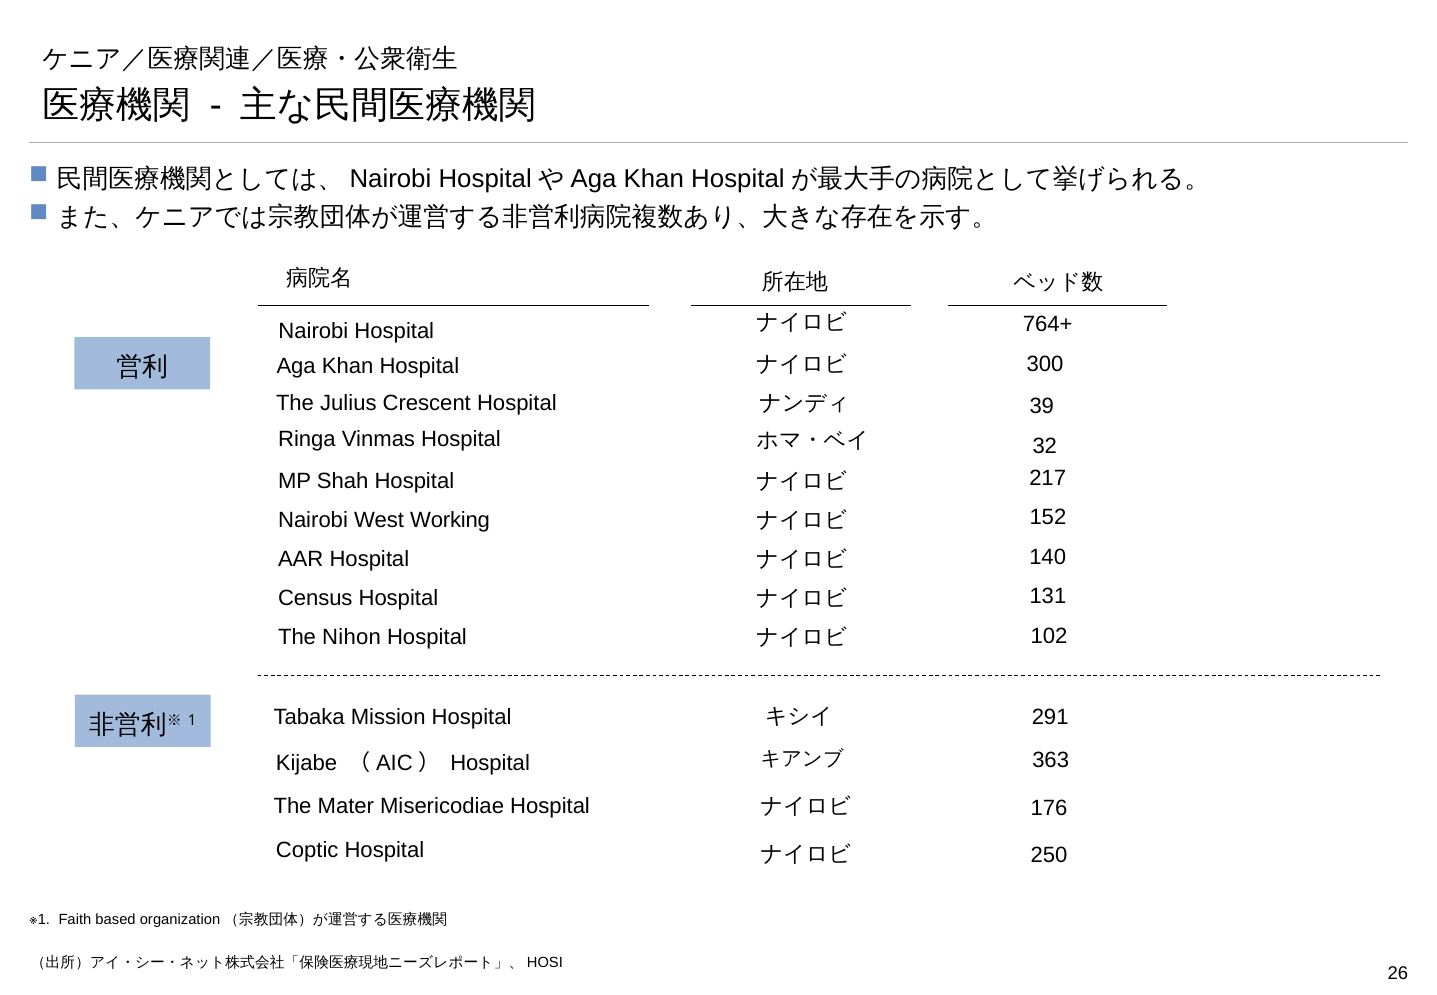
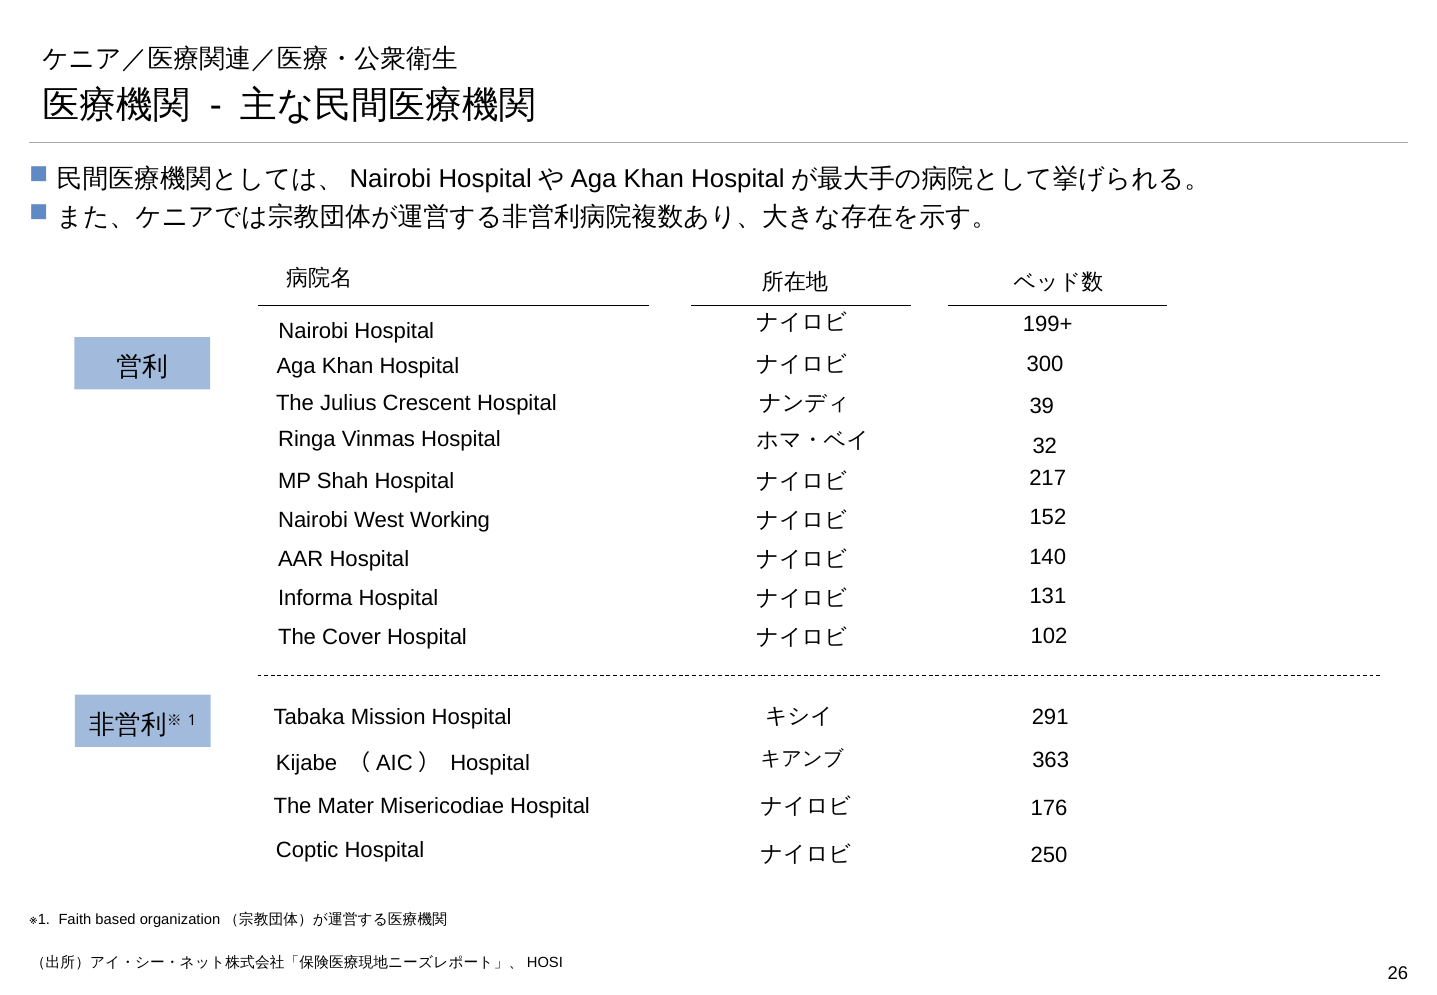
764+: 764+ -> 199+
Census: Census -> Informa
Nihon: Nihon -> Cover
